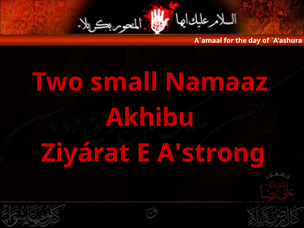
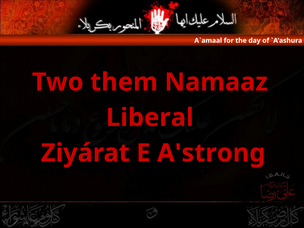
small: small -> them
Akhibu: Akhibu -> Liberal
